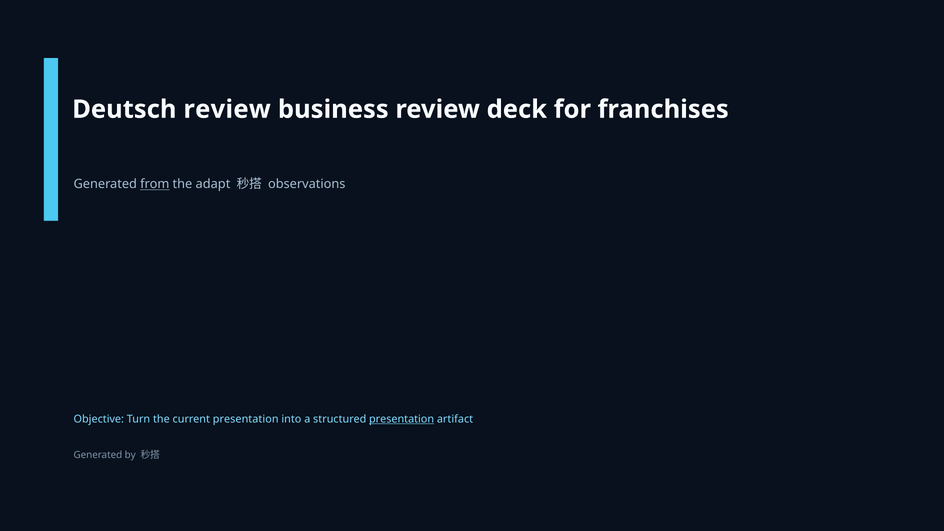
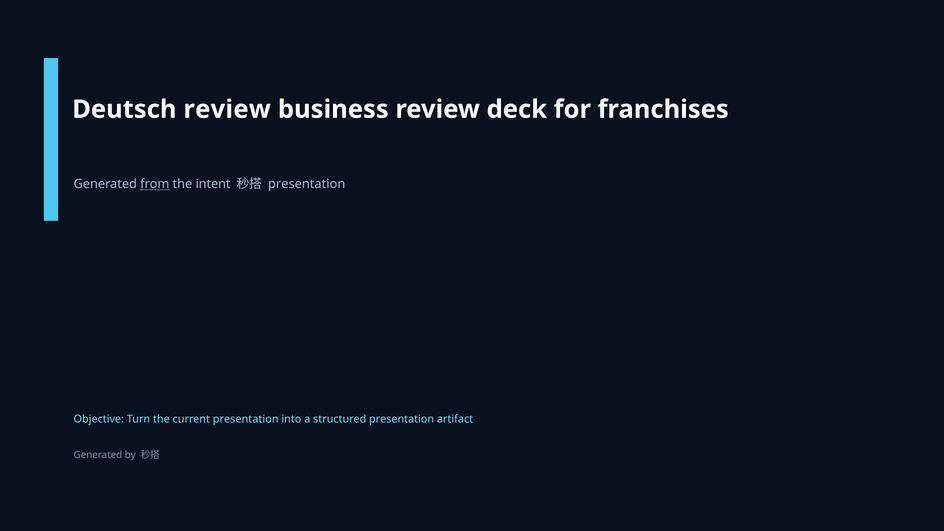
adapt: adapt -> intent
observations at (307, 184): observations -> presentation
presentation at (402, 419) underline: present -> none
